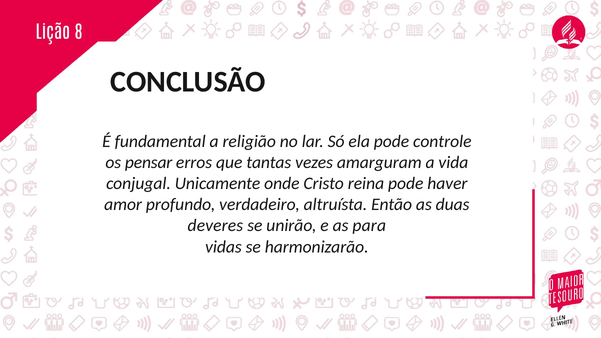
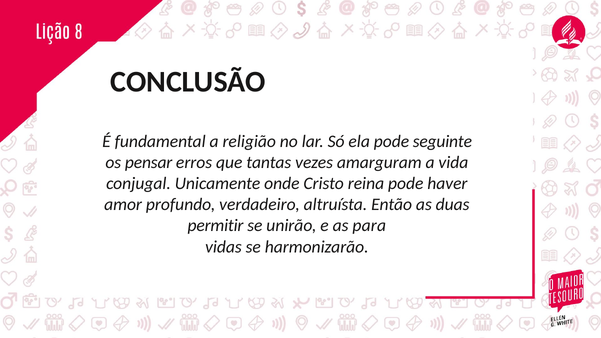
controle: controle -> seguinte
deveres: deveres -> permitir
